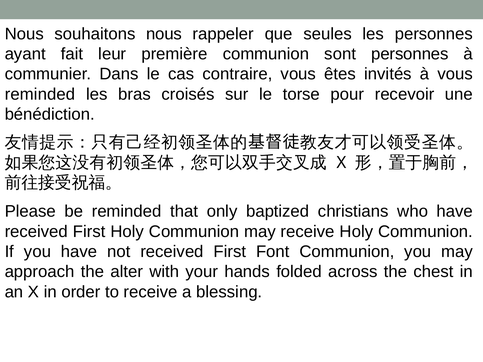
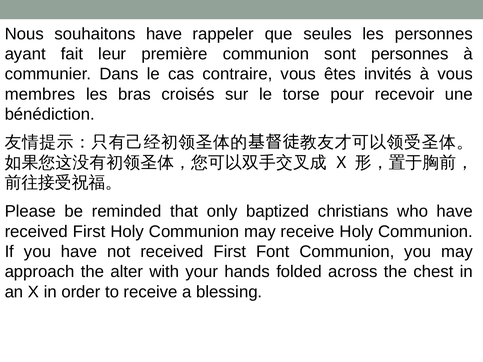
souhaitons nous: nous -> have
reminded at (40, 94): reminded -> membres
